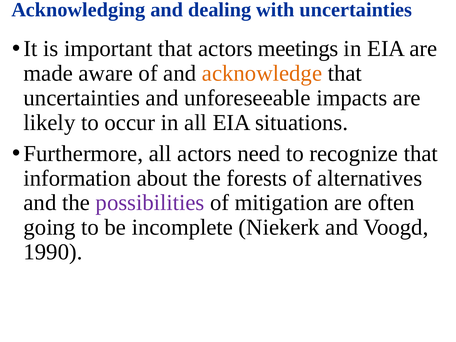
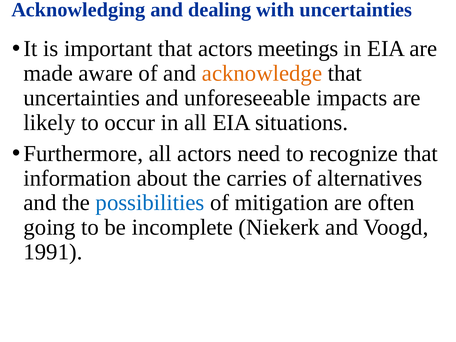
forests: forests -> carries
possibilities colour: purple -> blue
1990: 1990 -> 1991
